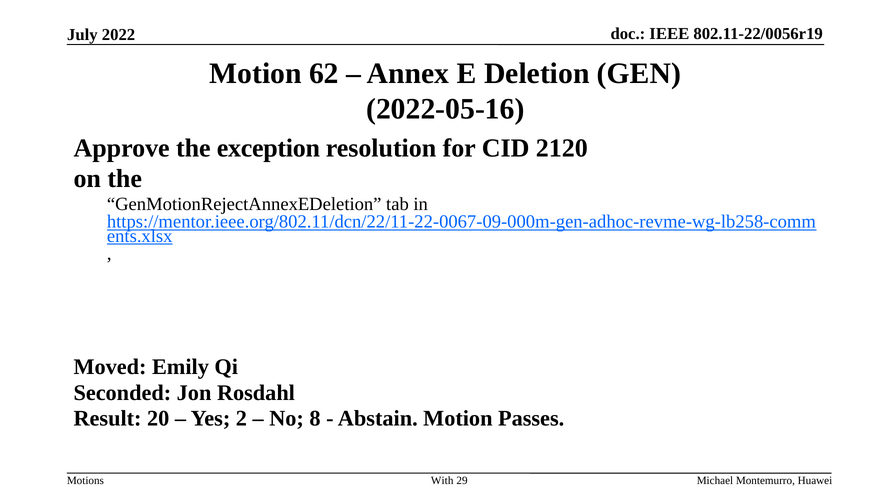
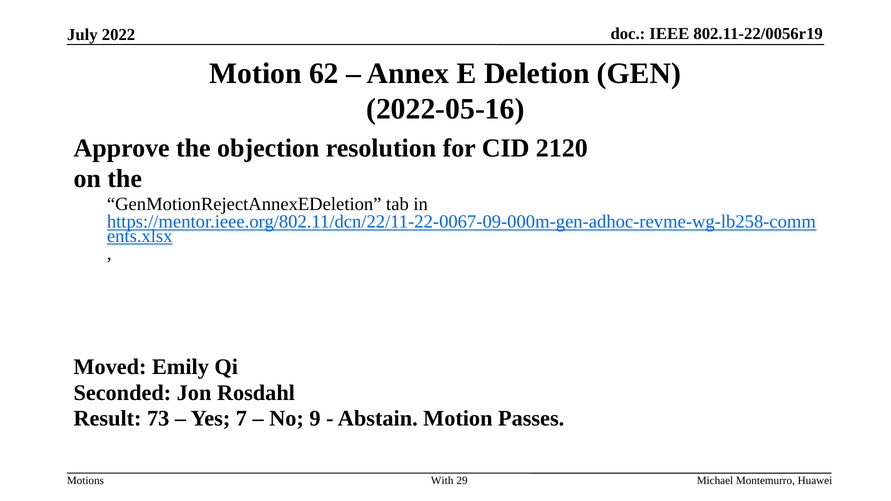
exception: exception -> objection
20: 20 -> 73
2: 2 -> 7
8: 8 -> 9
